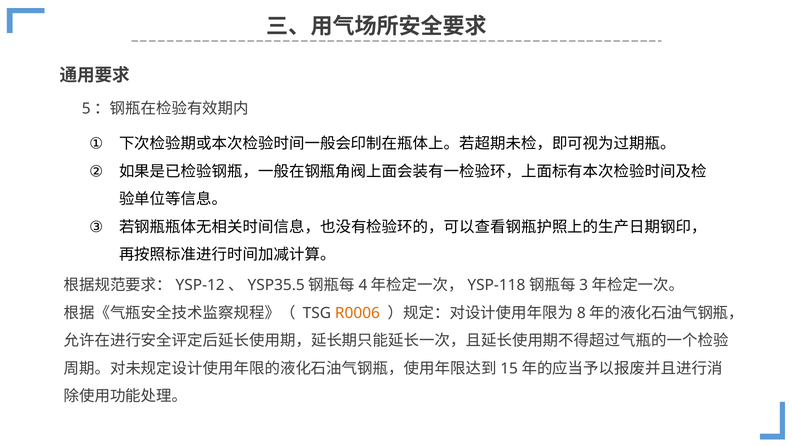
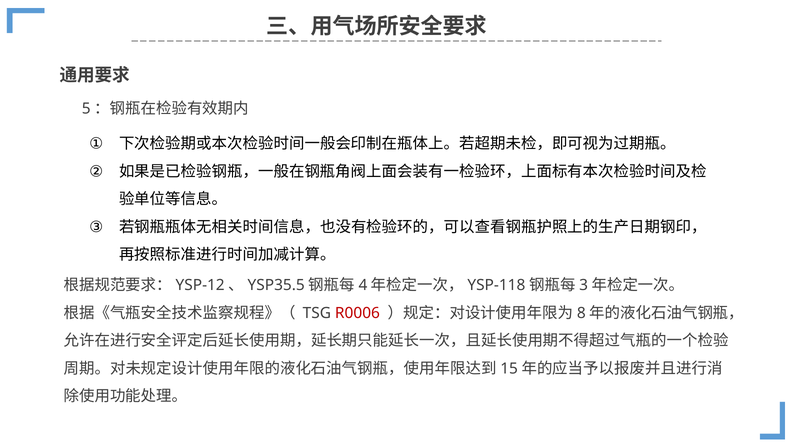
R0006 colour: orange -> red
